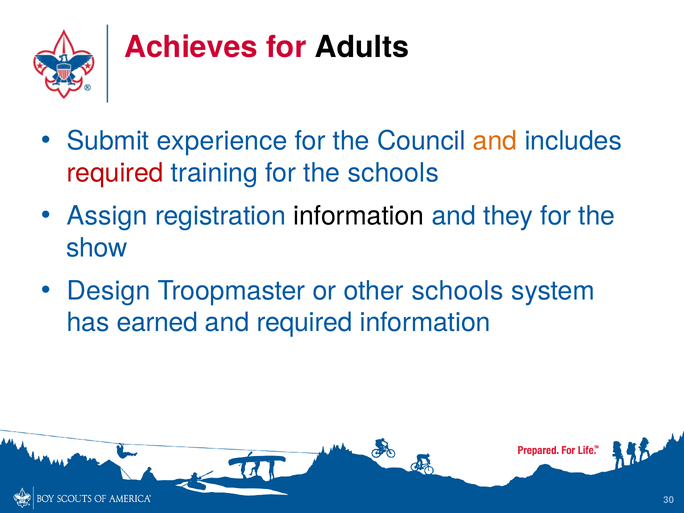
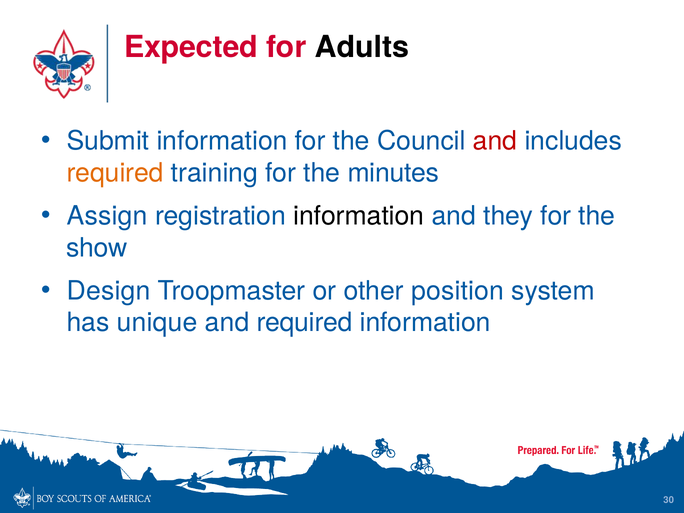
Achieves: Achieves -> Expected
Submit experience: experience -> information
and at (495, 141) colour: orange -> red
required at (115, 173) colour: red -> orange
the schools: schools -> minutes
other schools: schools -> position
earned: earned -> unique
